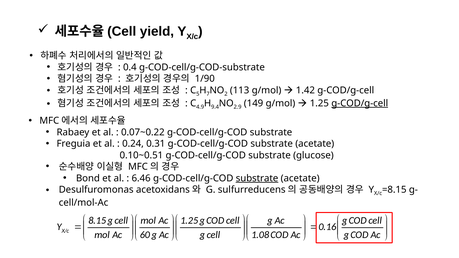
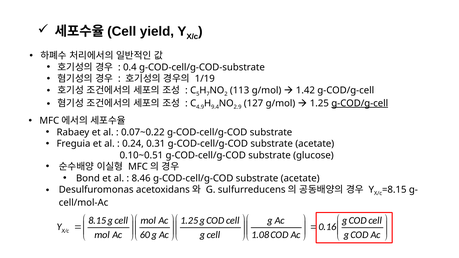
1/90: 1/90 -> 1/19
149: 149 -> 127
6.46: 6.46 -> 8.46
substrate at (257, 178) underline: present -> none
